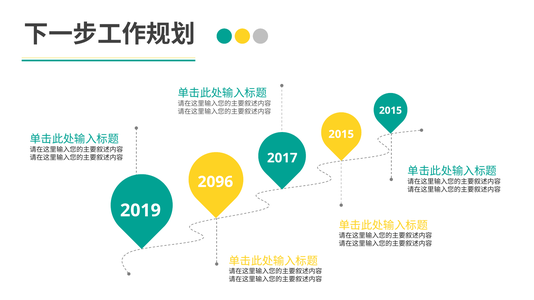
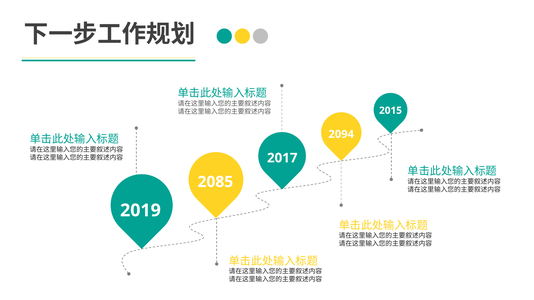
2015 at (341, 134): 2015 -> 2094
2096: 2096 -> 2085
